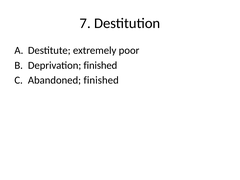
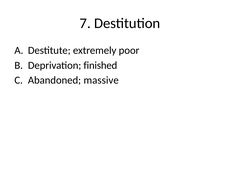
Abandoned finished: finished -> massive
